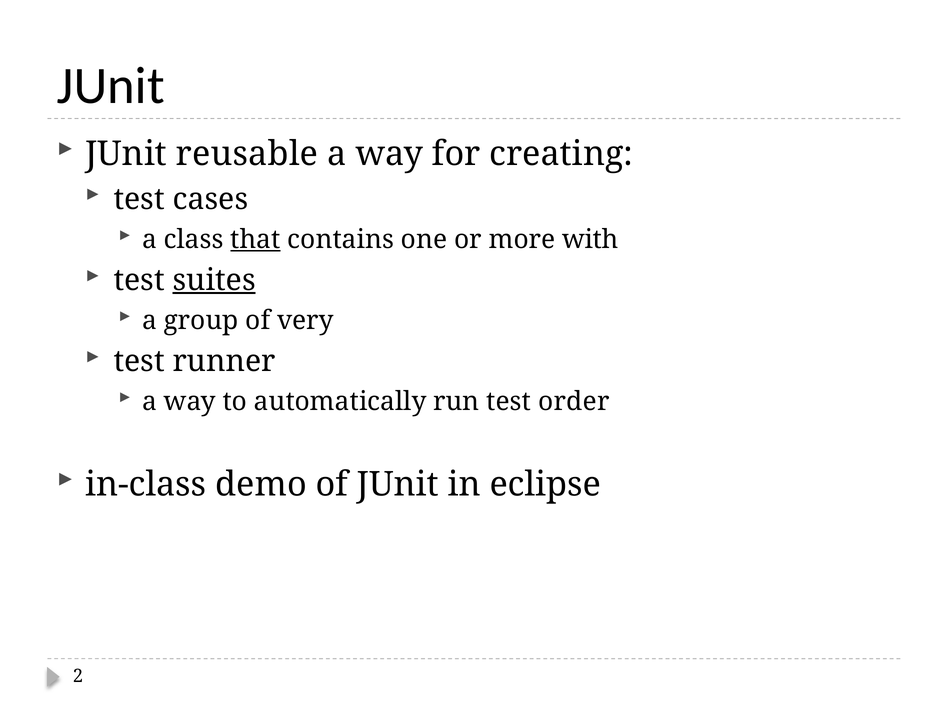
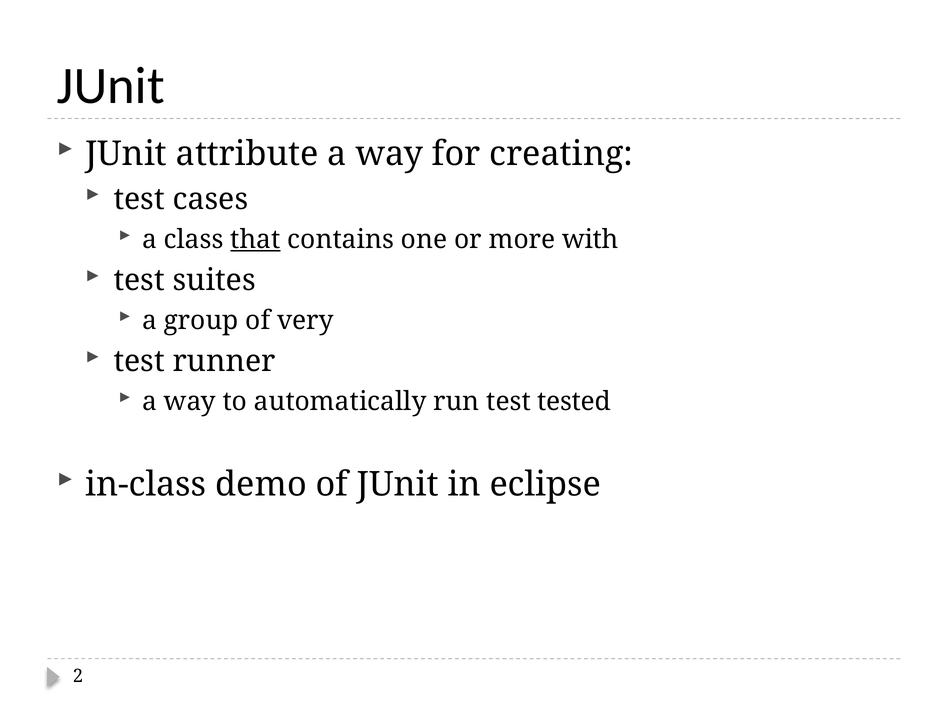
reusable: reusable -> attribute
suites underline: present -> none
order: order -> tested
